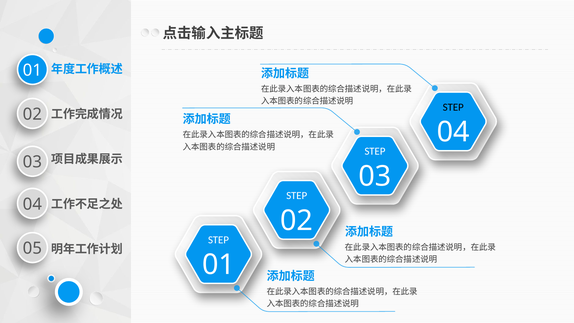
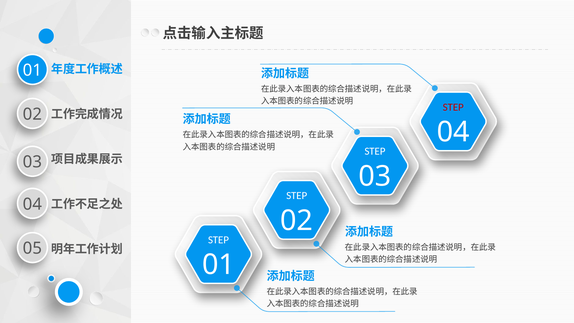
STEP at (453, 107) colour: black -> red
